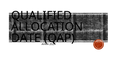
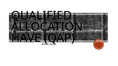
DATE: DATE -> HAVE
